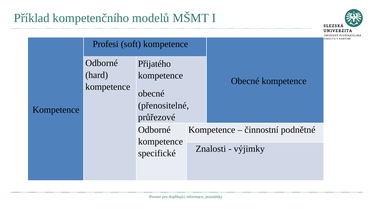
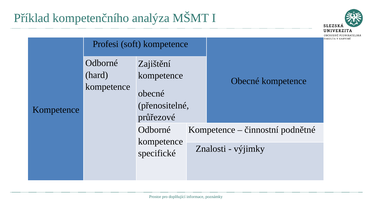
modelů: modelů -> analýza
Přijatého: Přijatého -> Zajištění
